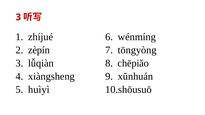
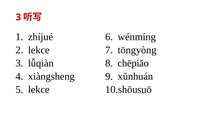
zèpín at (39, 50): zèpín -> lekce
huìyì at (39, 90): huìyì -> lekce
